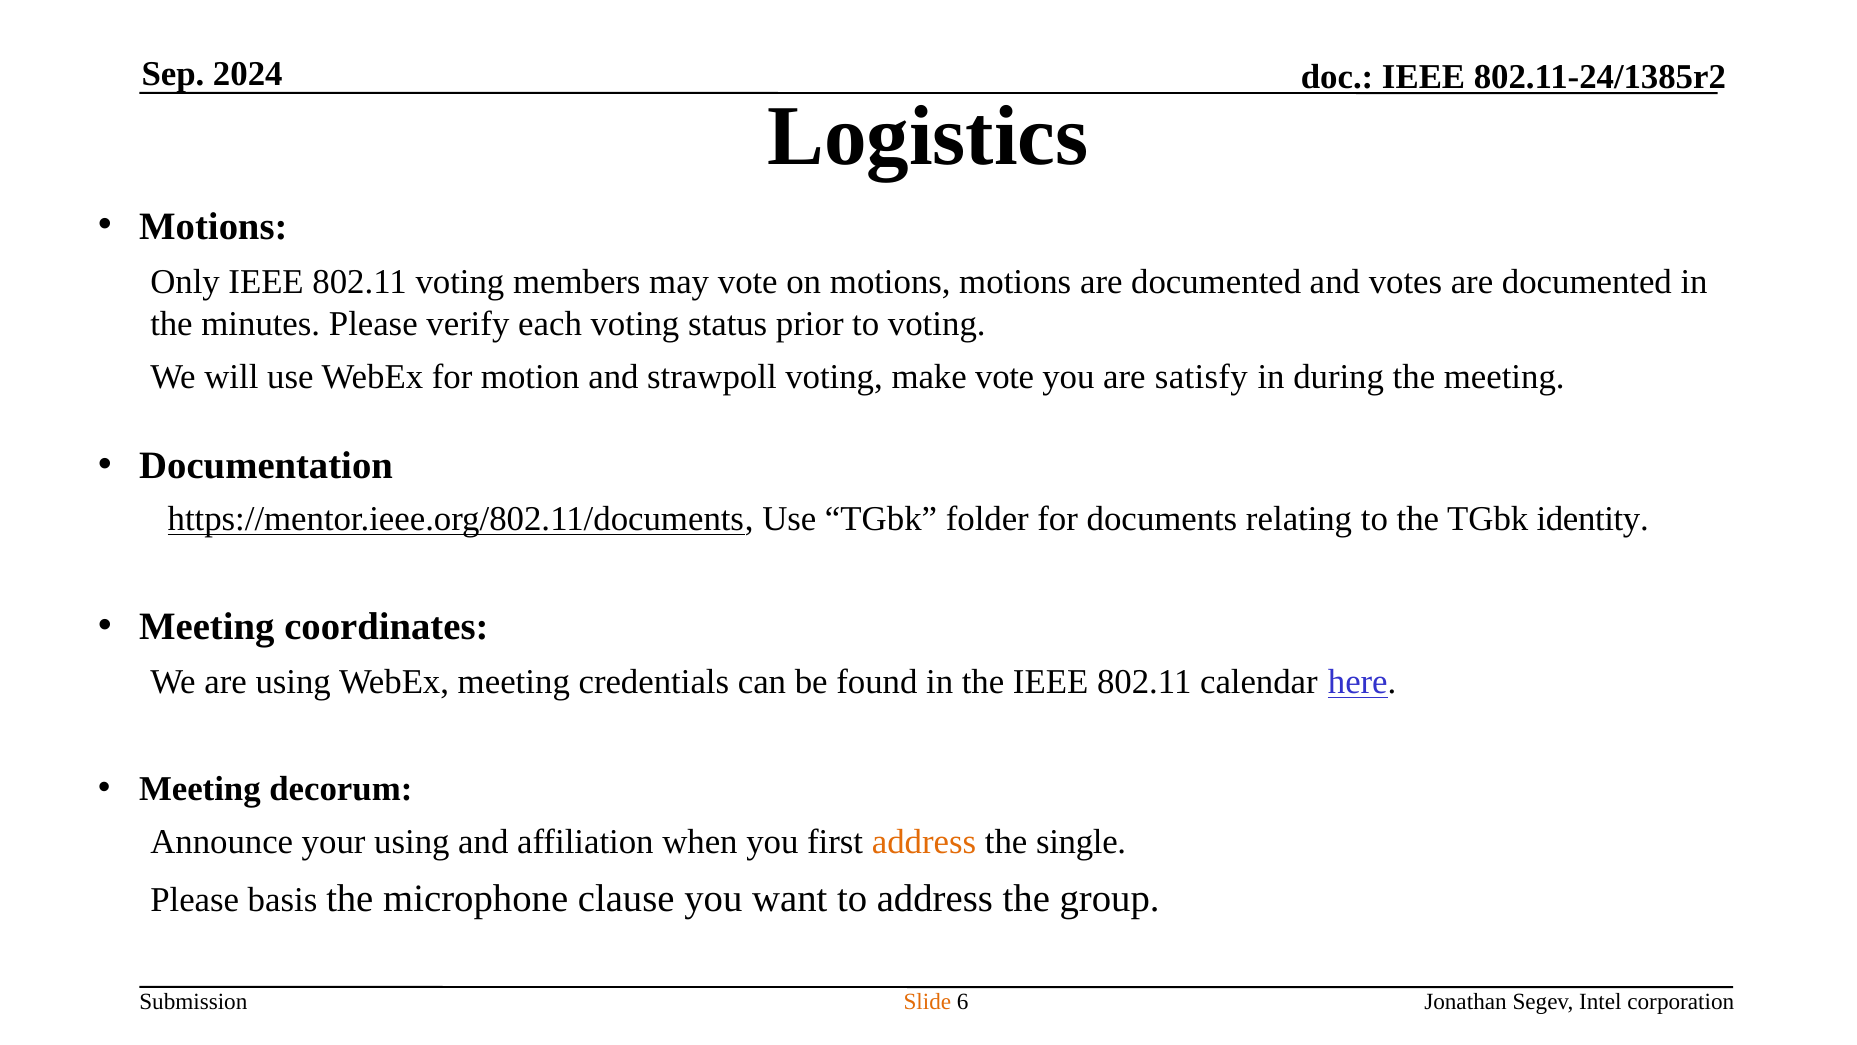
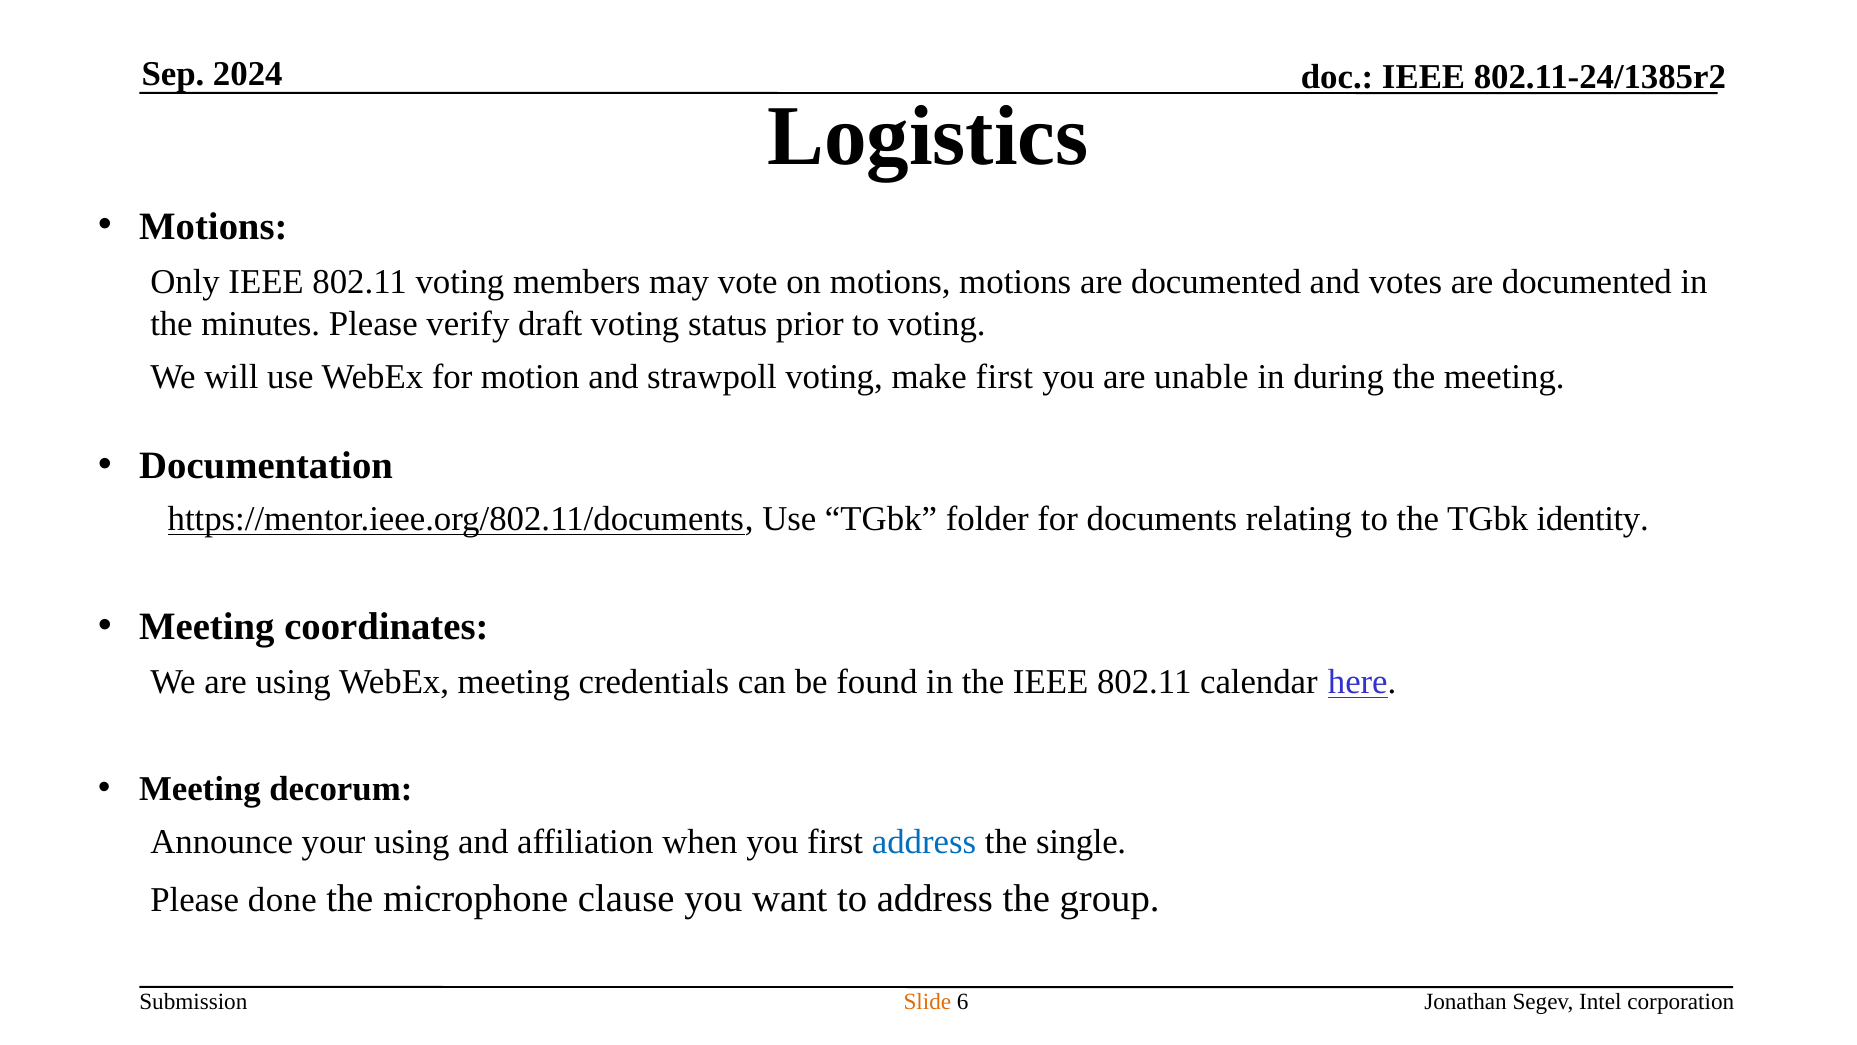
each: each -> draft
make vote: vote -> first
satisfy: satisfy -> unable
address at (924, 842) colour: orange -> blue
basis: basis -> done
